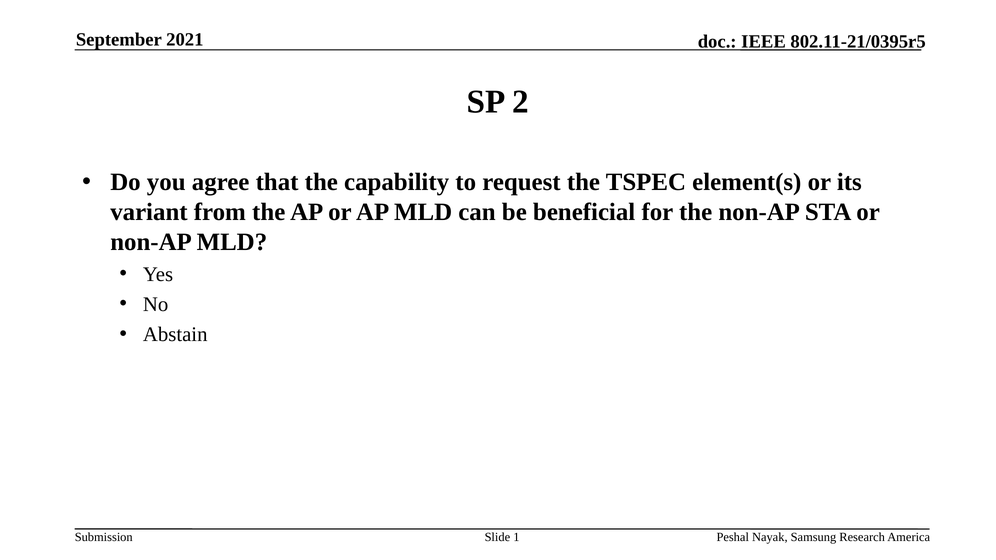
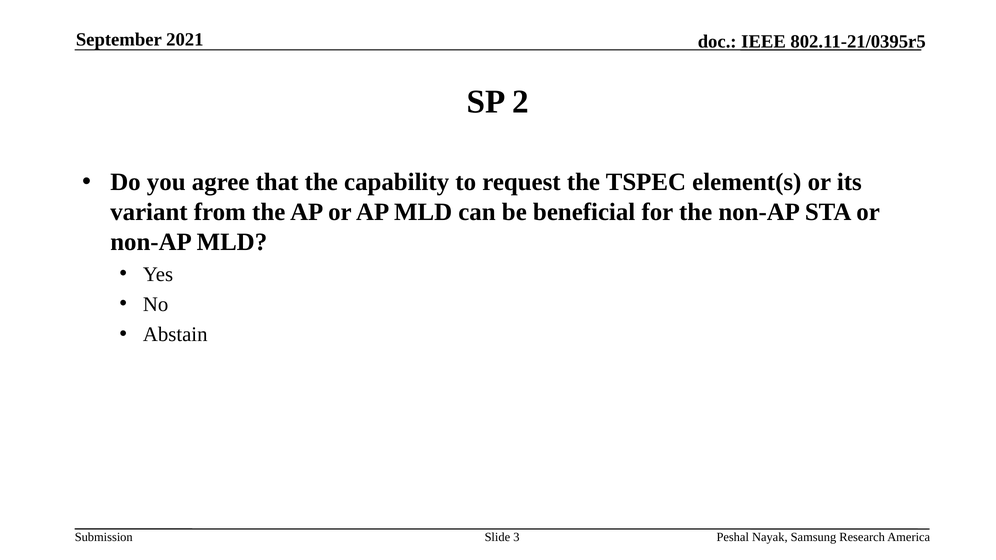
1: 1 -> 3
